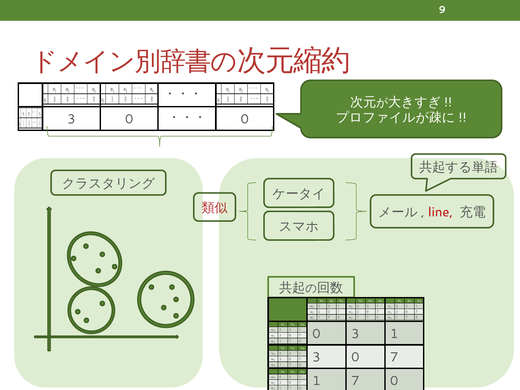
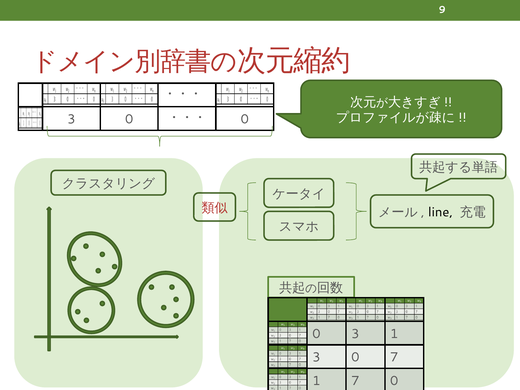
line colour: red -> black
